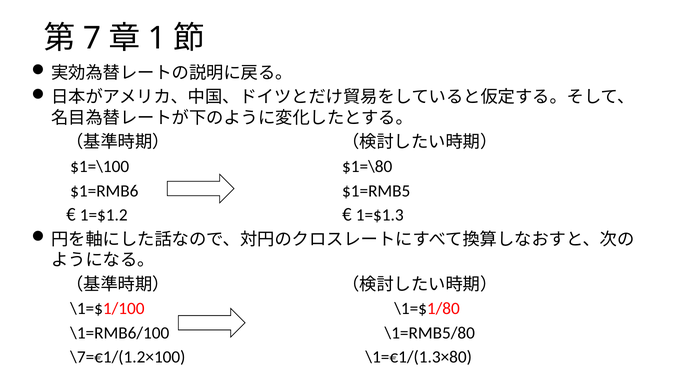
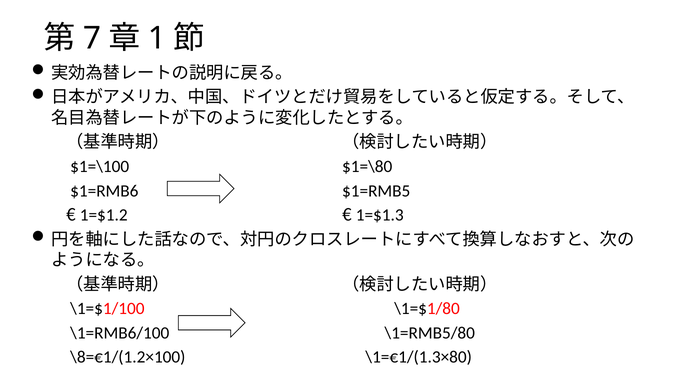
\7=€1/(1.2×100: \7=€1/(1.2×100 -> \8=€1/(1.2×100
